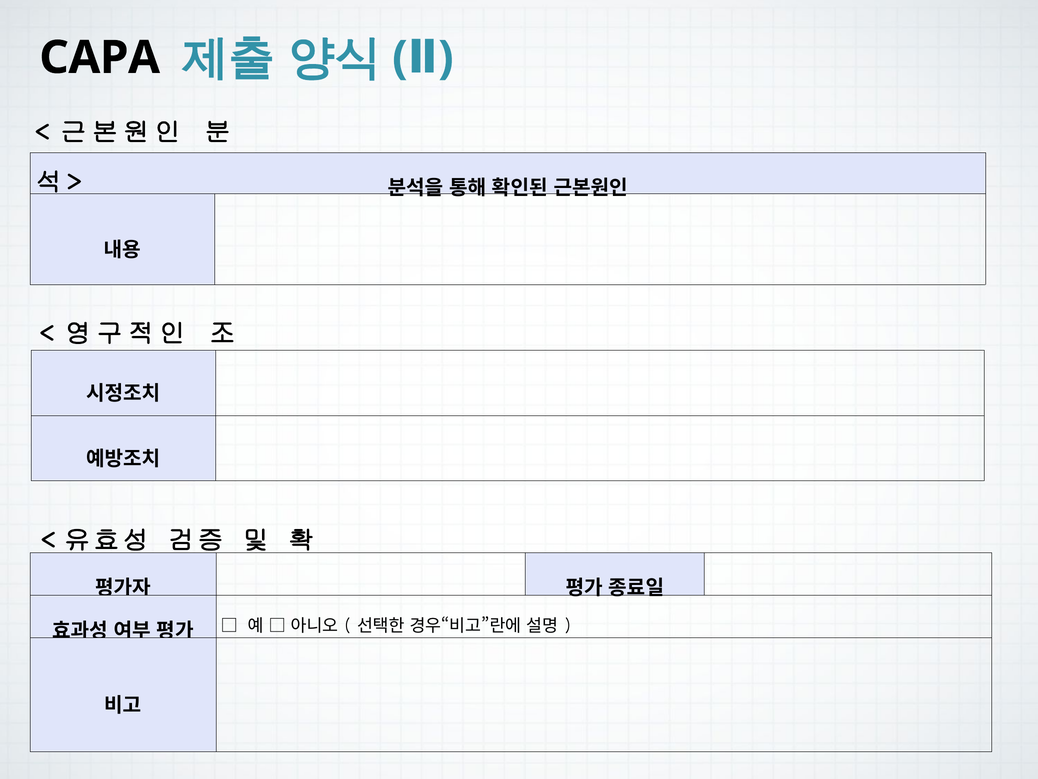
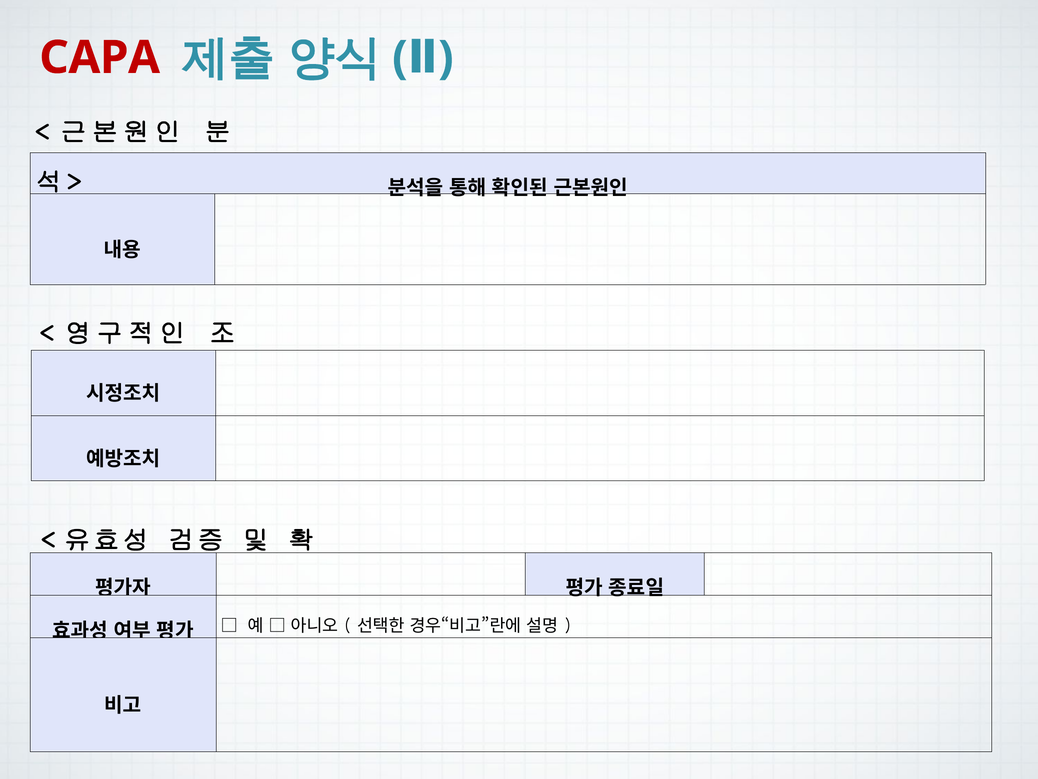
CAPA colour: black -> red
